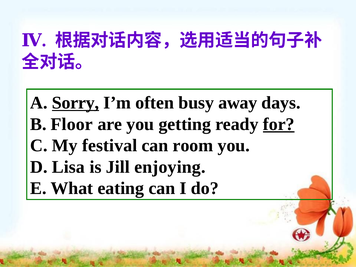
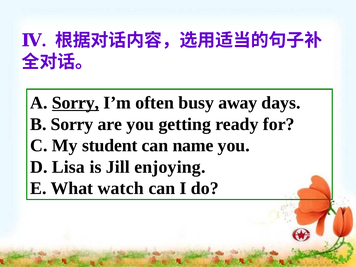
B Floor: Floor -> Sorry
for underline: present -> none
festival: festival -> student
room: room -> name
eating: eating -> watch
